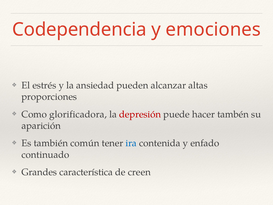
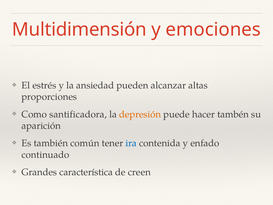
Codependencia: Codependencia -> Multidimensión
glorificadora: glorificadora -> santificadora
depresión colour: red -> orange
